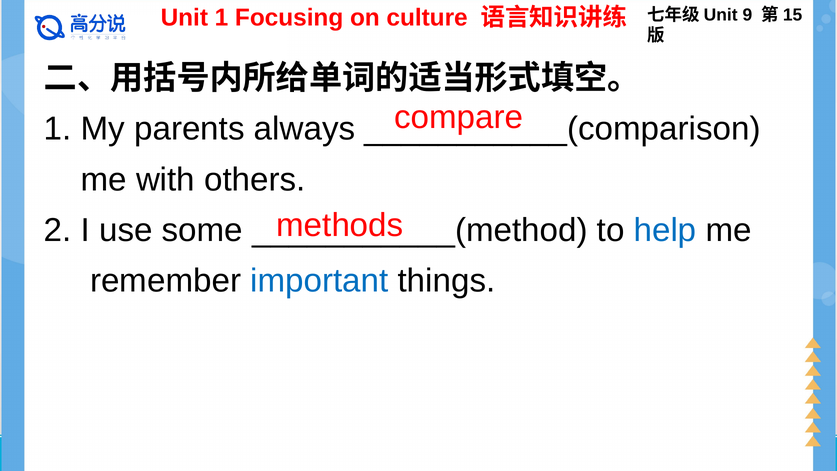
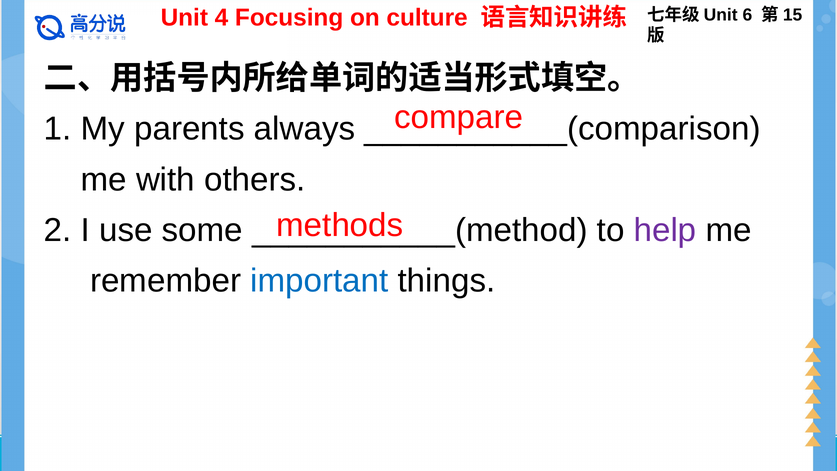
Unit 1: 1 -> 4
9: 9 -> 6
help colour: blue -> purple
